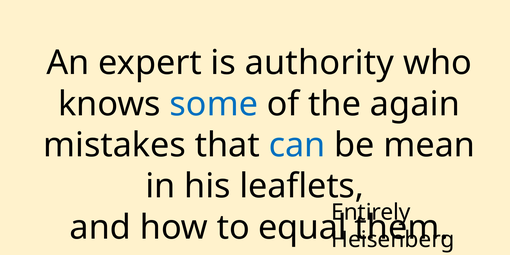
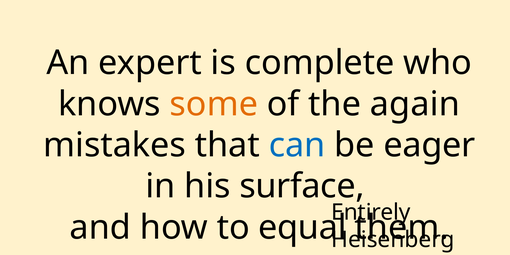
authority: authority -> complete
some colour: blue -> orange
mean: mean -> eager
leaflets: leaflets -> surface
